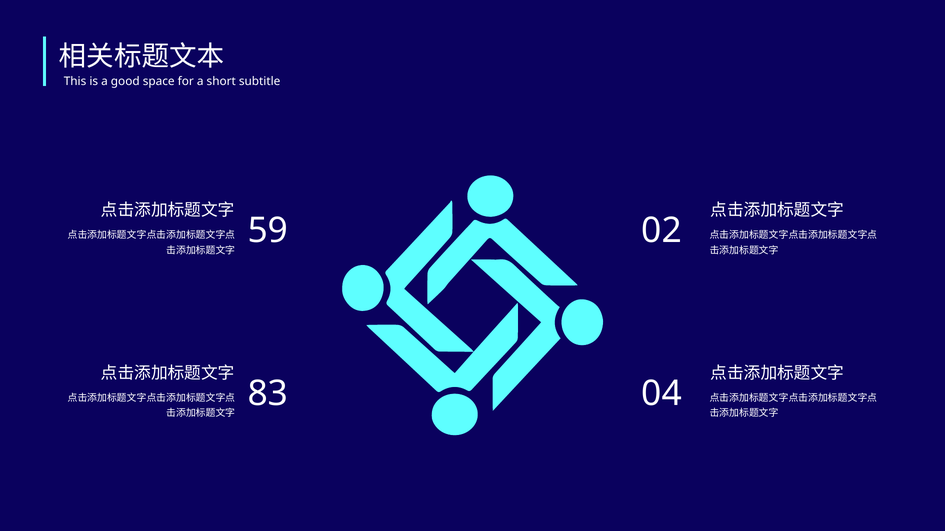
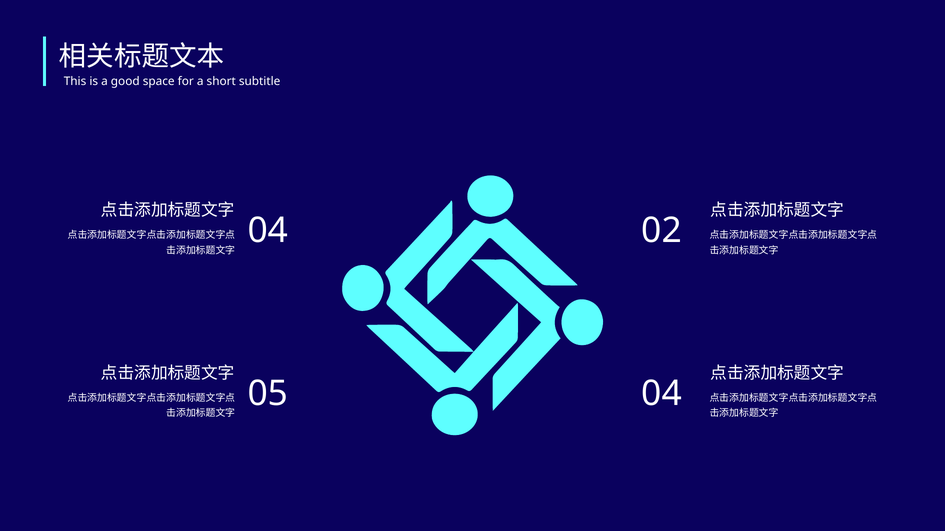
59 at (268, 231): 59 -> 04
83: 83 -> 05
